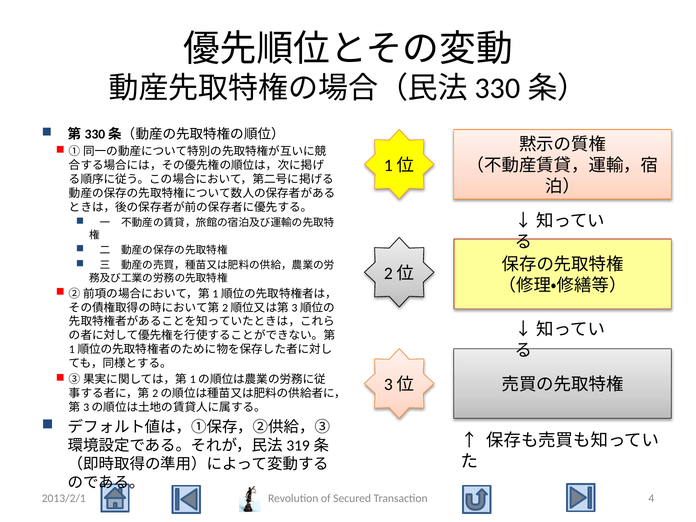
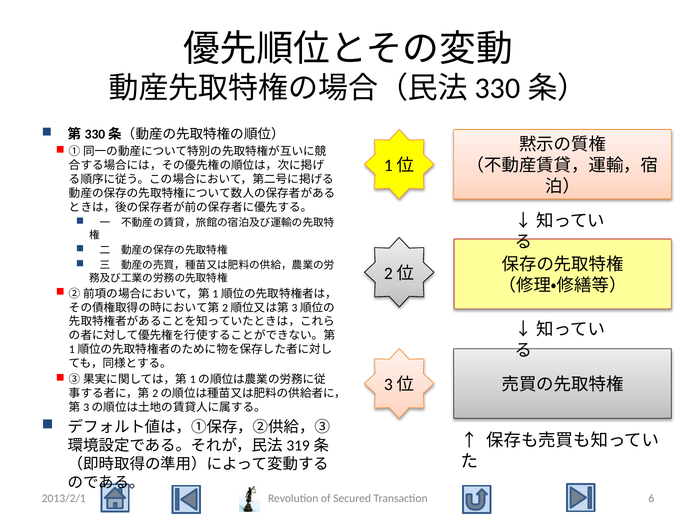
4: 4 -> 6
